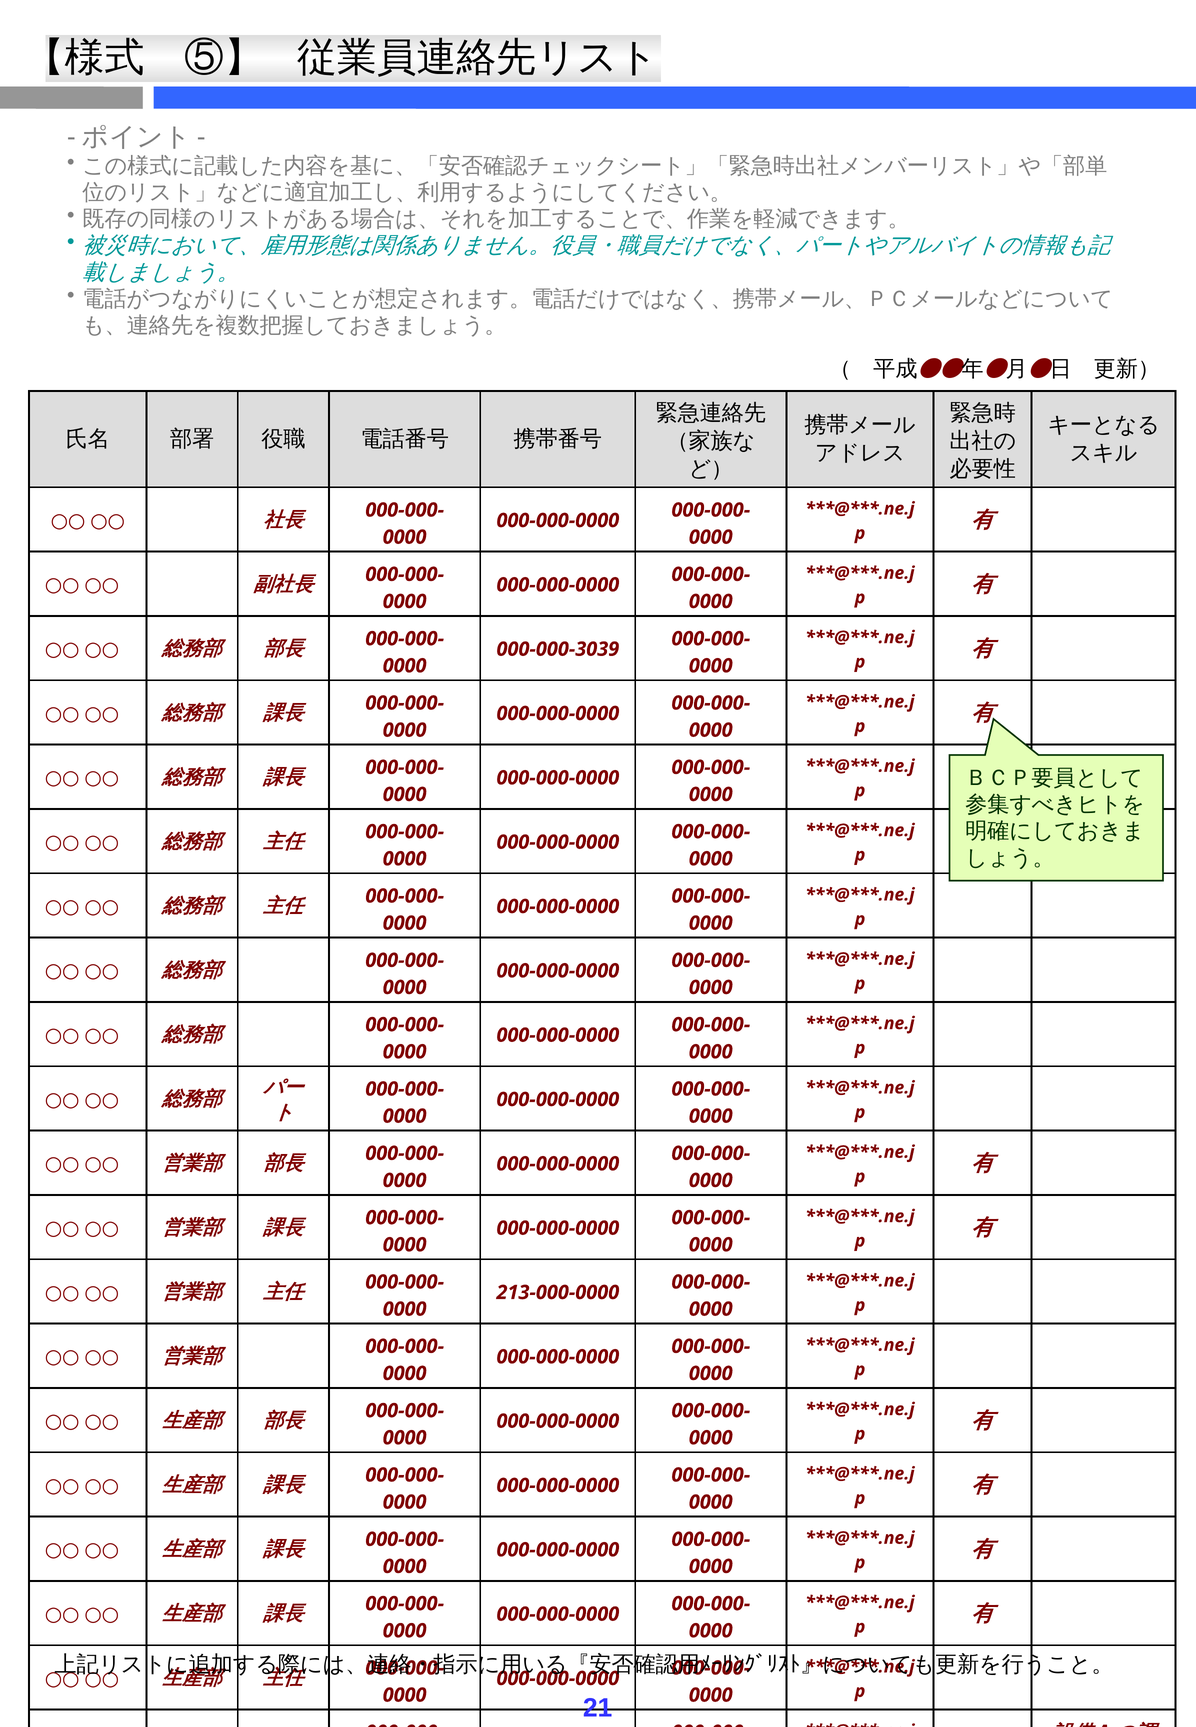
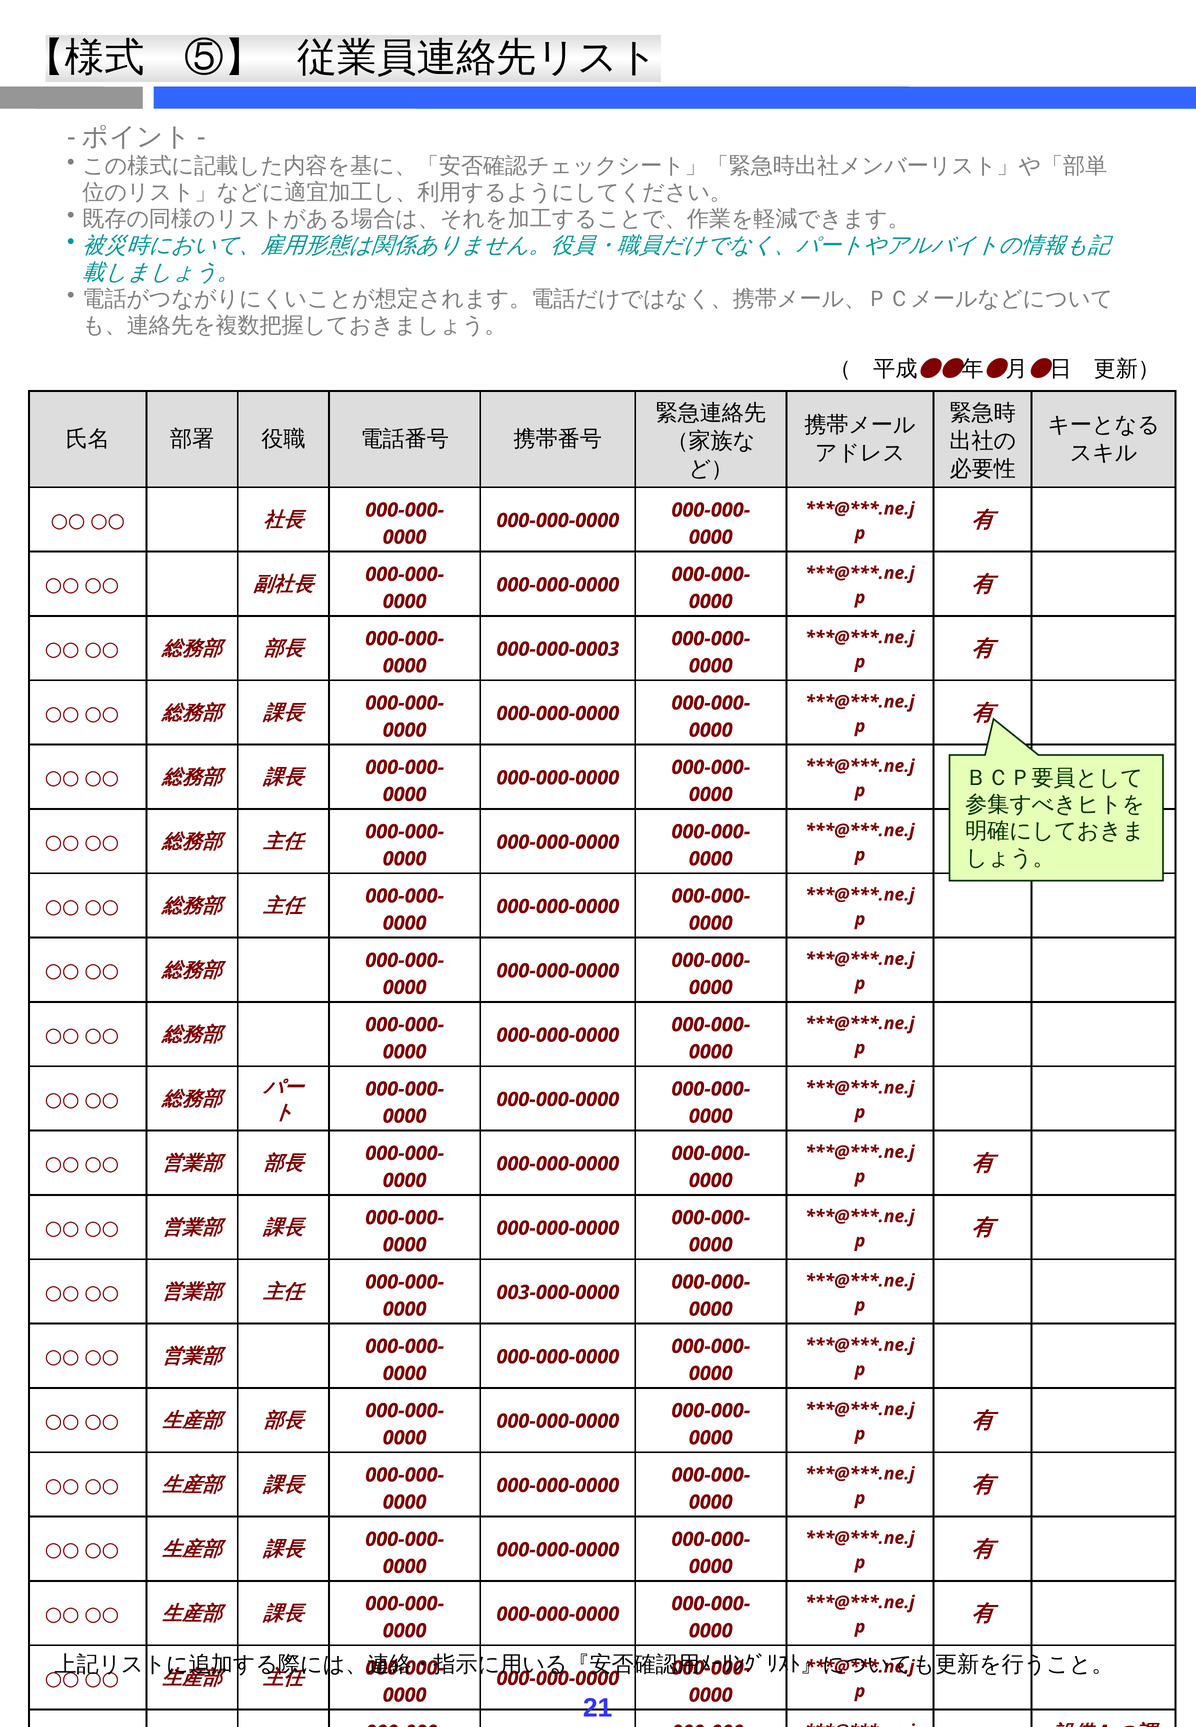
000-000-3039: 000-000-3039 -> 000-000-0003
213-000-0000: 213-000-0000 -> 003-000-0000
